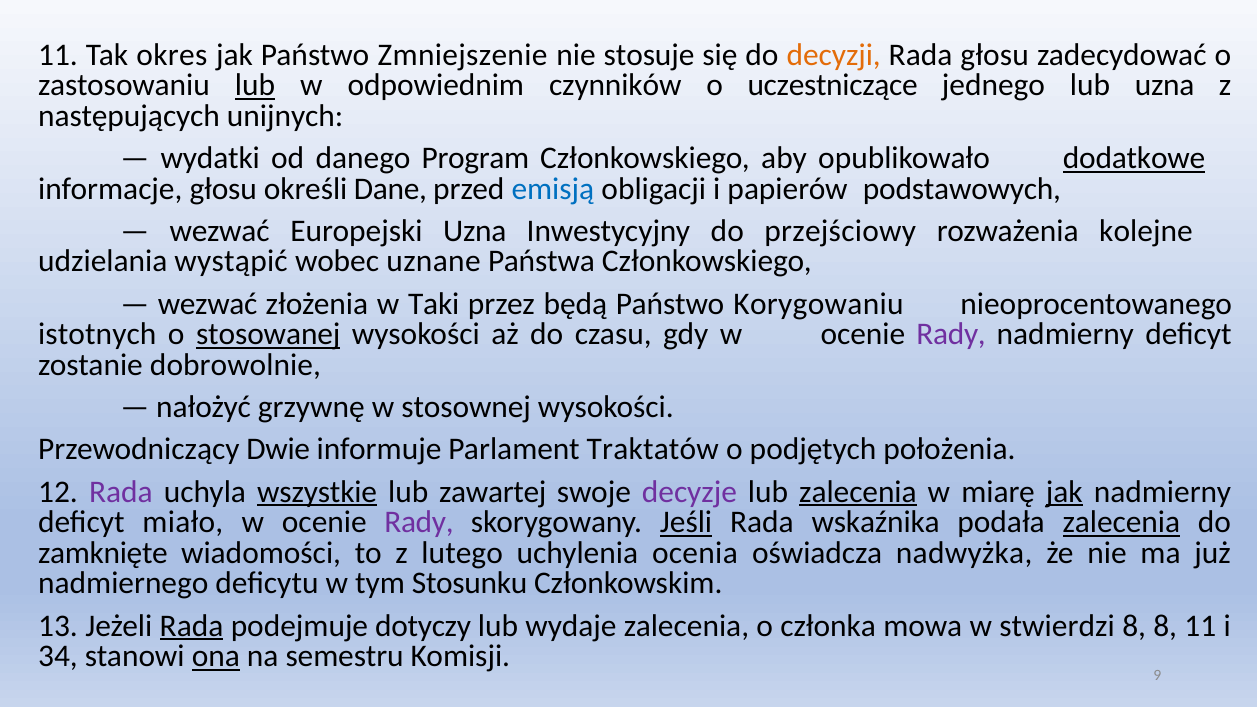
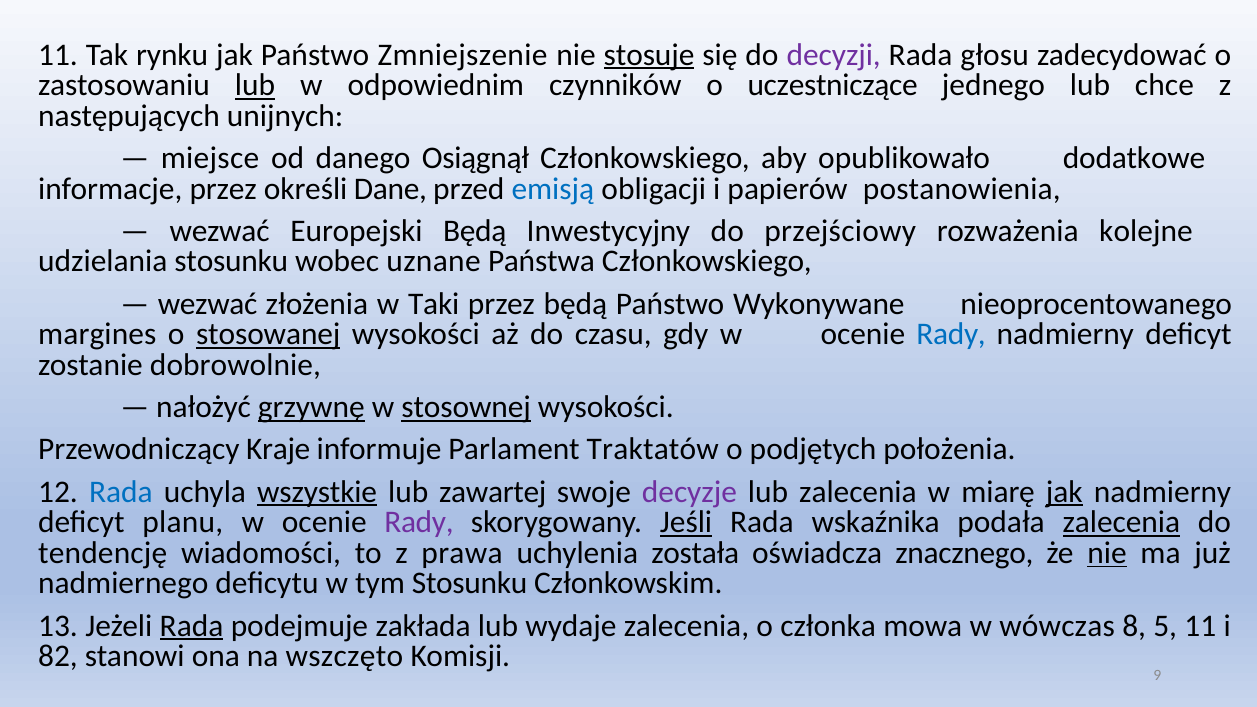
okres: okres -> rynku
stosuje underline: none -> present
decyzji colour: orange -> purple
lub uzna: uzna -> chce
wydatki: wydatki -> miejsce
Program: Program -> Osiągnął
dodatkowe underline: present -> none
informacje głosu: głosu -> przez
podstawowych: podstawowych -> postanowienia
Europejski Uzna: Uzna -> Będą
udzielania wystąpić: wystąpić -> stosunku
Korygowaniu: Korygowaniu -> Wykonywane
istotnych: istotnych -> margines
Rady at (951, 334) colour: purple -> blue
grzywnę underline: none -> present
stosownej underline: none -> present
Dwie: Dwie -> Kraje
Rada at (121, 492) colour: purple -> blue
zalecenia at (858, 492) underline: present -> none
miało: miało -> planu
zamknięte: zamknięte -> tendencję
lutego: lutego -> prawa
ocenia: ocenia -> została
nadwyżka: nadwyżka -> znacznego
nie at (1107, 553) underline: none -> present
dotyczy: dotyczy -> zakłada
stwierdzi: stwierdzi -> wówczas
8 8: 8 -> 5
34: 34 -> 82
ona underline: present -> none
semestru: semestru -> wszczęto
